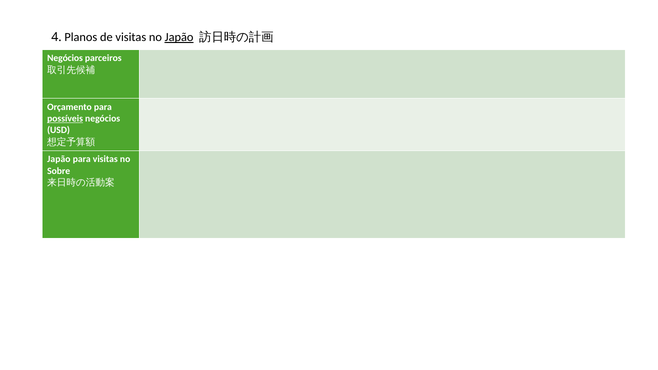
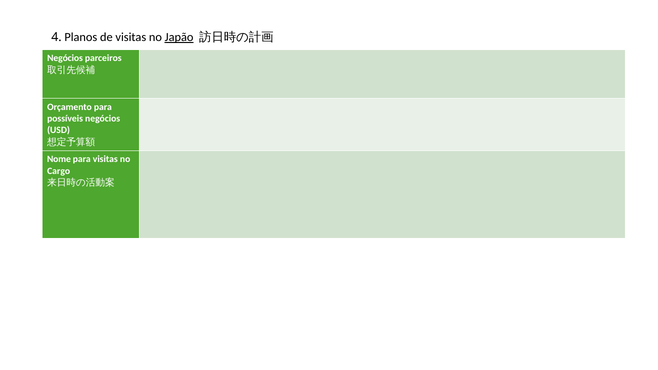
possíveis underline: present -> none
Japão at (59, 159): Japão -> Nome
Sobre: Sobre -> Cargo
